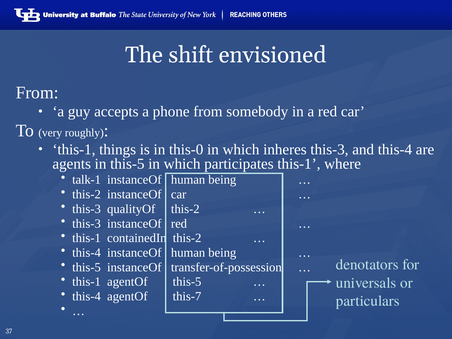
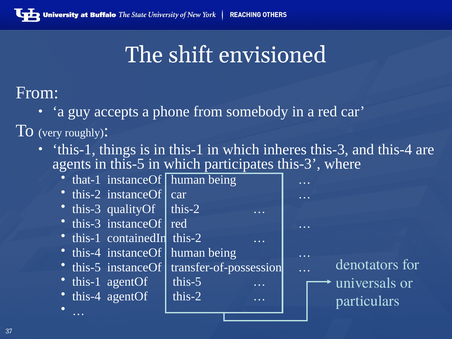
in this-0: this-0 -> this-1
participates this-1: this-1 -> this-3
talk-1: talk-1 -> that-1
agentOf this-7: this-7 -> this-2
